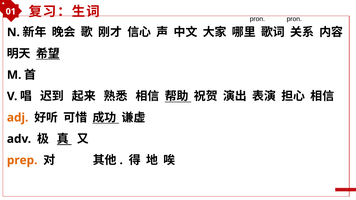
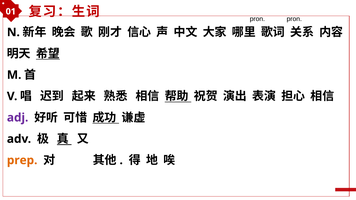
adj colour: orange -> purple
